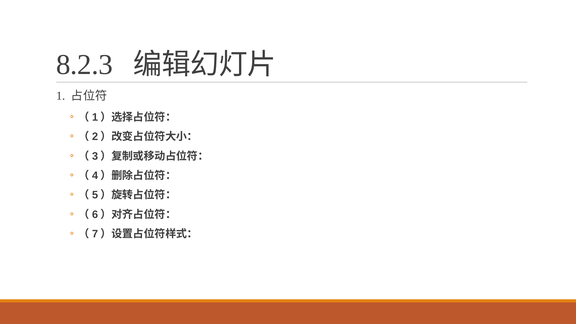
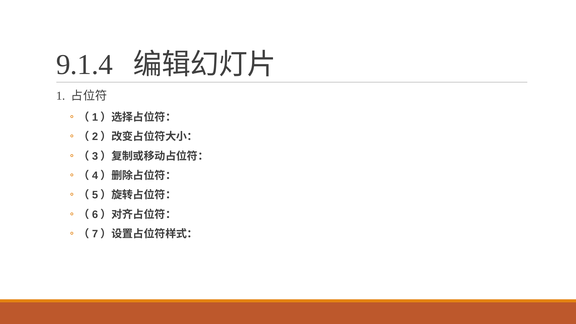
8.2.3: 8.2.3 -> 9.1.4
